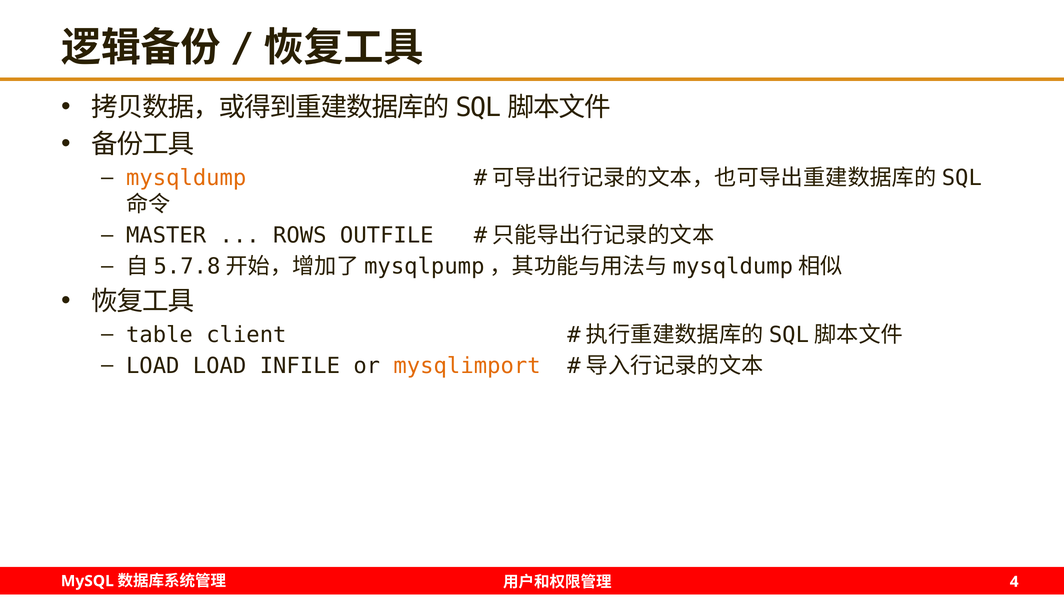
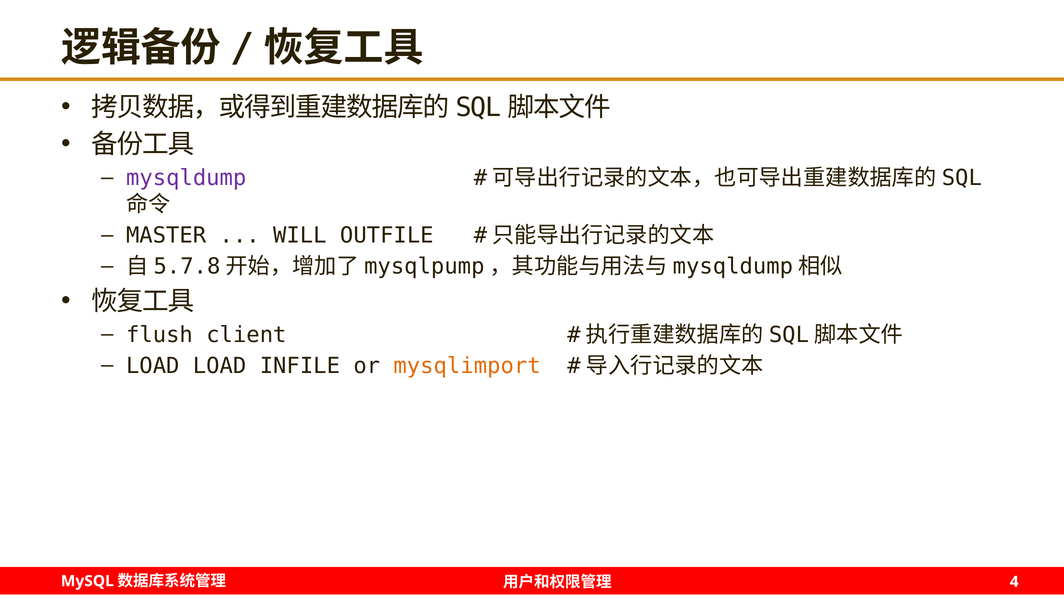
mysqldump colour: orange -> purple
ROWS: ROWS -> WILL
table: table -> flush
